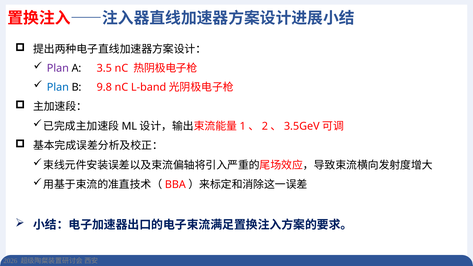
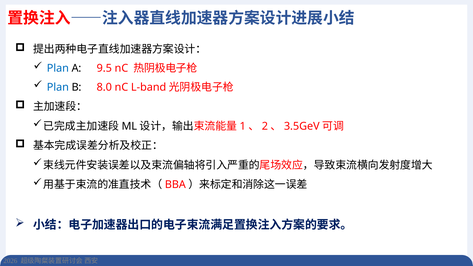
Plan at (58, 68) colour: purple -> blue
3.5: 3.5 -> 9.5
9.8: 9.8 -> 8.0
